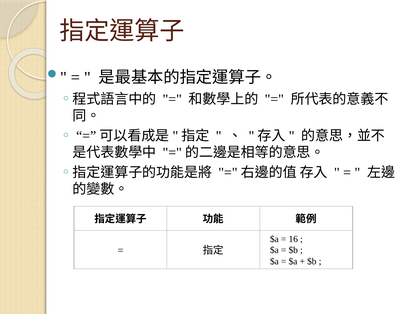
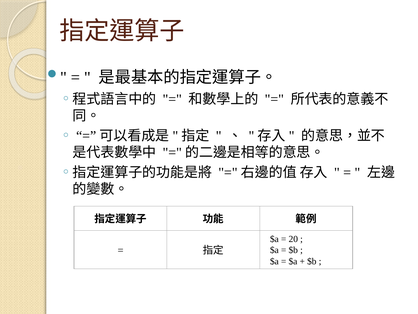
16: 16 -> 20
